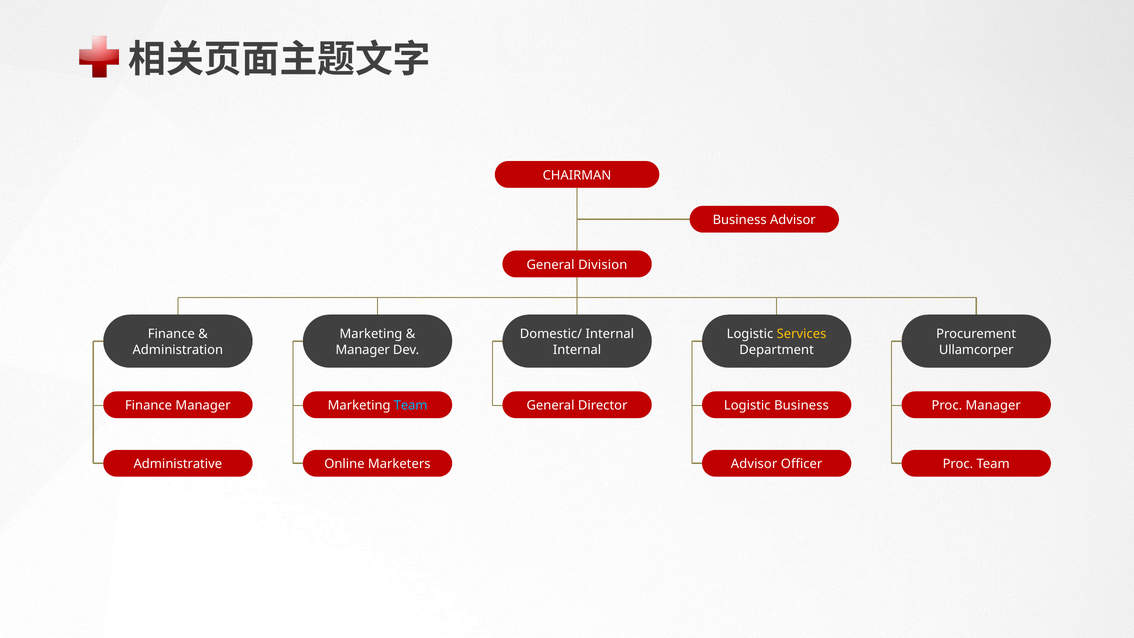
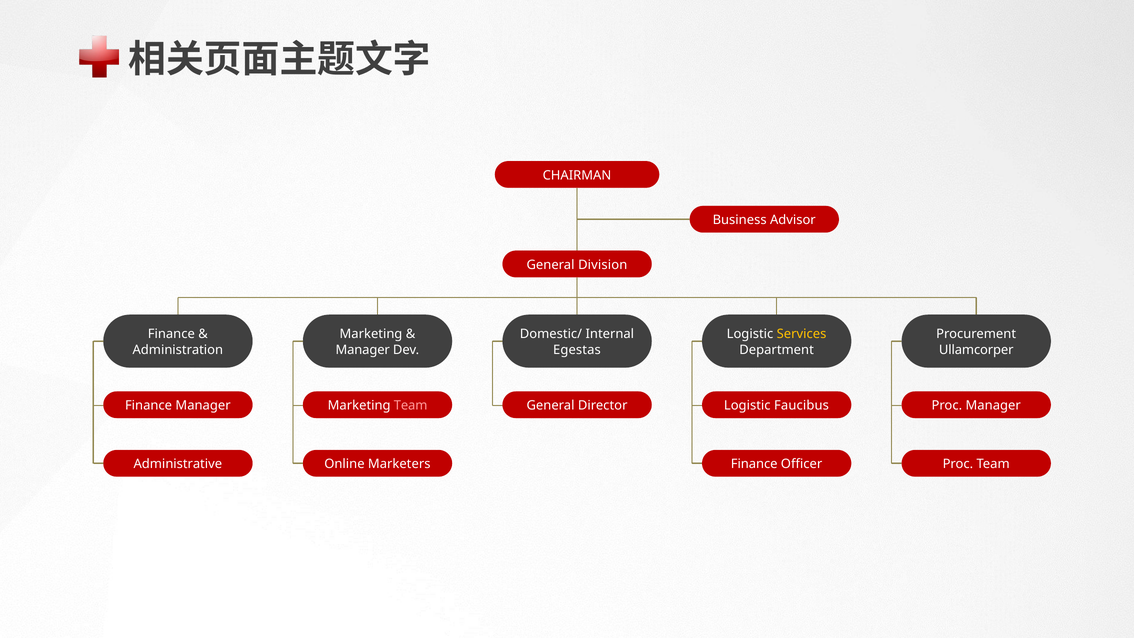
Internal at (577, 350): Internal -> Egestas
Team at (411, 406) colour: light blue -> pink
Logistic Business: Business -> Faucibus
Advisor at (754, 464): Advisor -> Finance
